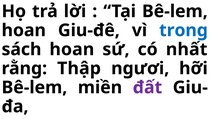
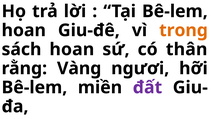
trong colour: blue -> orange
nhất: nhất -> thân
Thập: Thập -> Vàng
